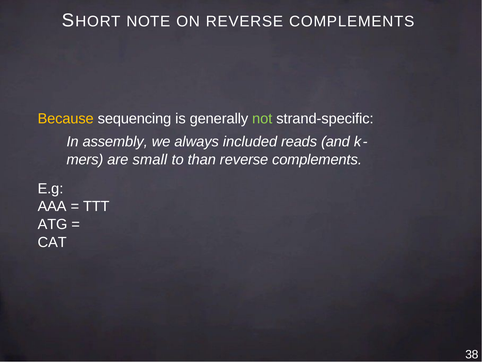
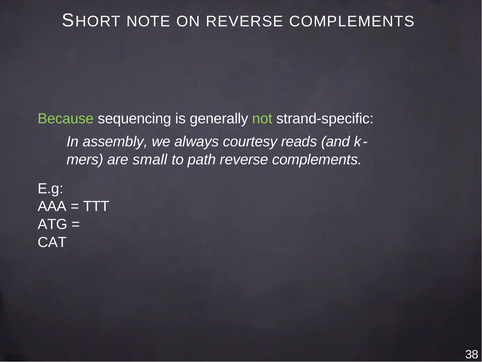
Because colour: yellow -> light green
included: included -> courtesy
than: than -> path
